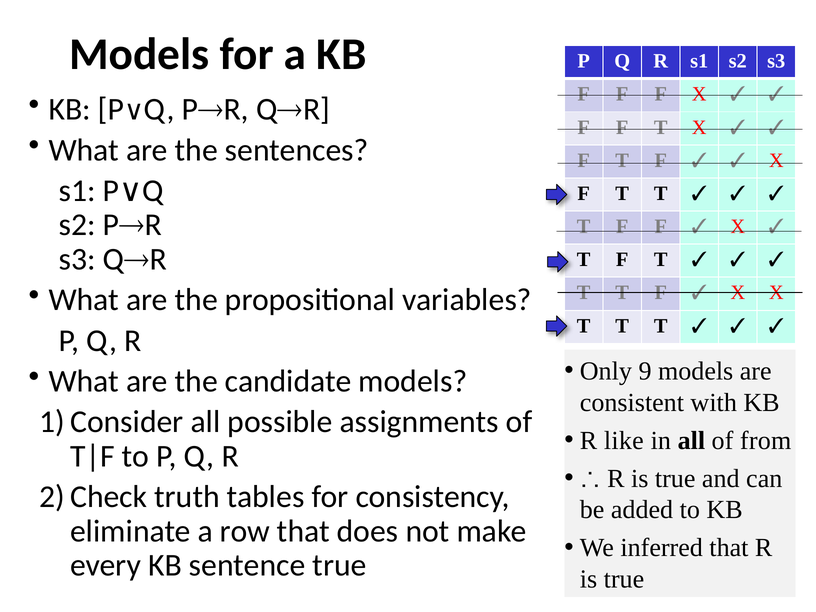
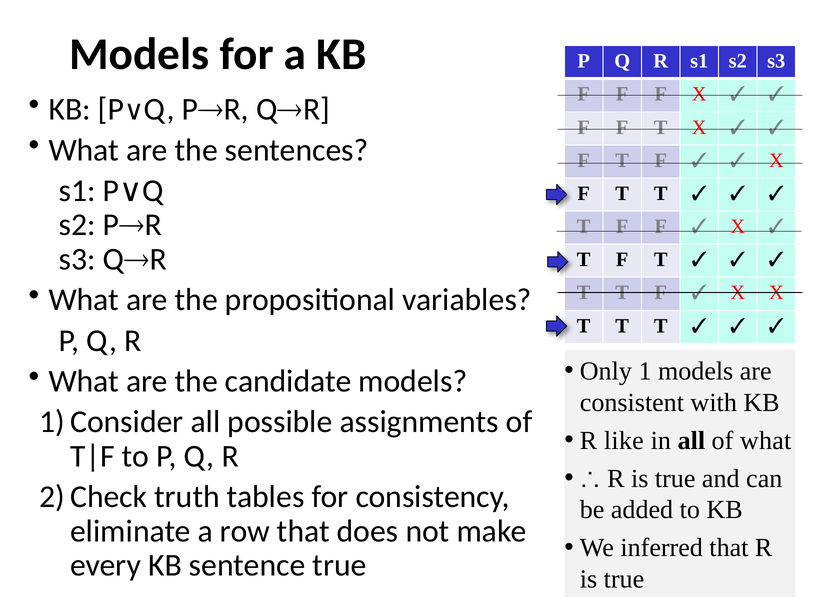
9: 9 -> 1
of from: from -> what
